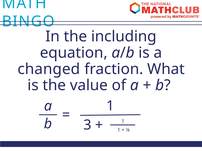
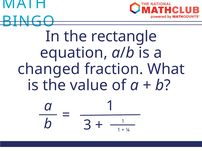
including: including -> rectangle
